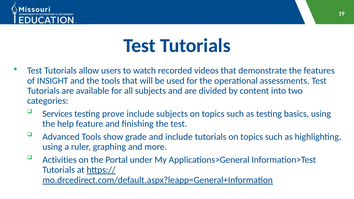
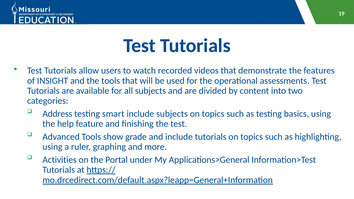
Services: Services -> Address
prove: prove -> smart
